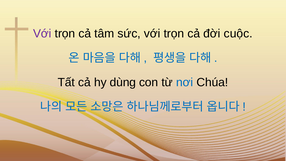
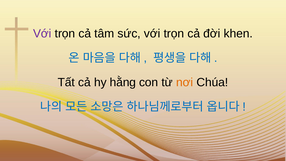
cuộc: cuộc -> khen
dùng: dùng -> hằng
nơi colour: blue -> orange
